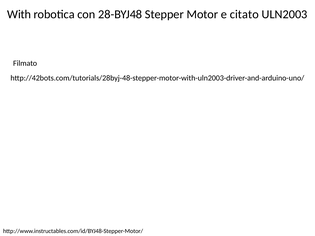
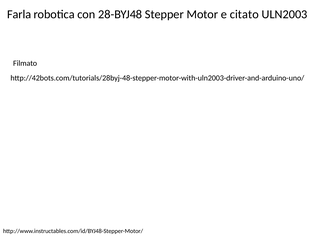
With: With -> Farla
